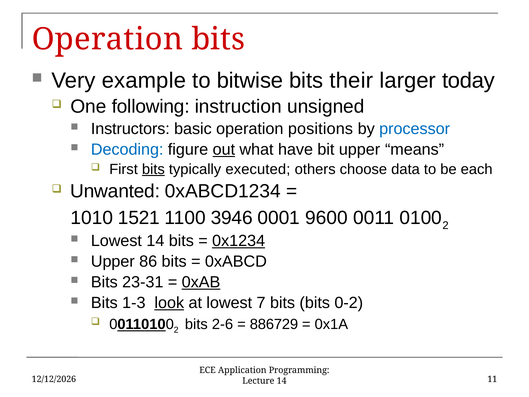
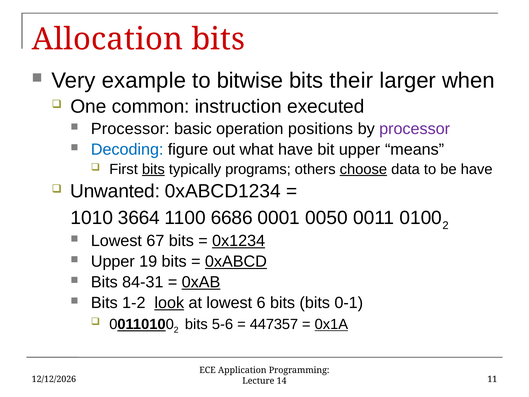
Operation at (107, 39): Operation -> Allocation
today: today -> when
following: following -> common
unsigned: unsigned -> executed
Instructors at (130, 129): Instructors -> Processor
processor at (415, 129) colour: blue -> purple
out underline: present -> none
executed: executed -> programs
choose underline: none -> present
be each: each -> have
1521: 1521 -> 3664
3946: 3946 -> 6686
9600: 9600 -> 0050
Lowest 14: 14 -> 67
86: 86 -> 19
0xABCD underline: none -> present
23-31: 23-31 -> 84-31
1-3: 1-3 -> 1-2
7: 7 -> 6
0-2: 0-2 -> 0-1
2-6: 2-6 -> 5-6
886729: 886729 -> 447357
0x1A underline: none -> present
